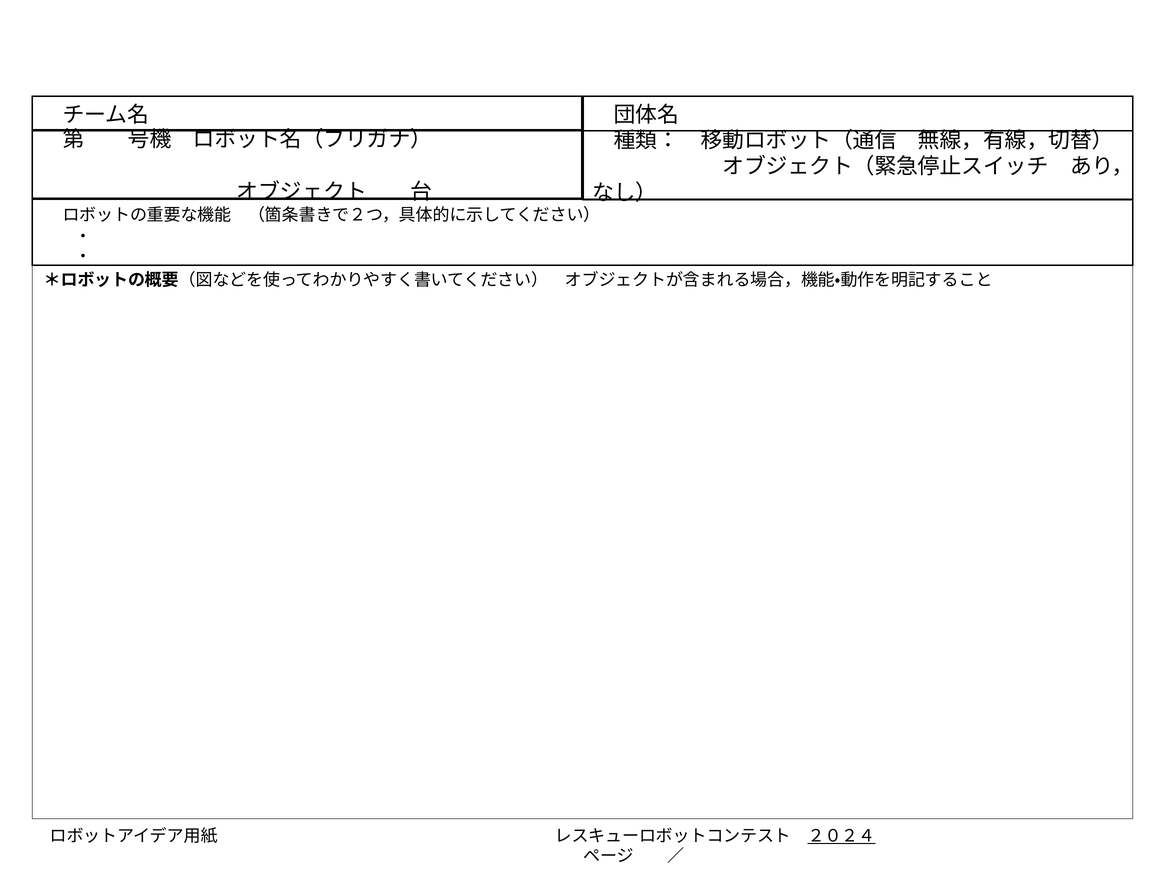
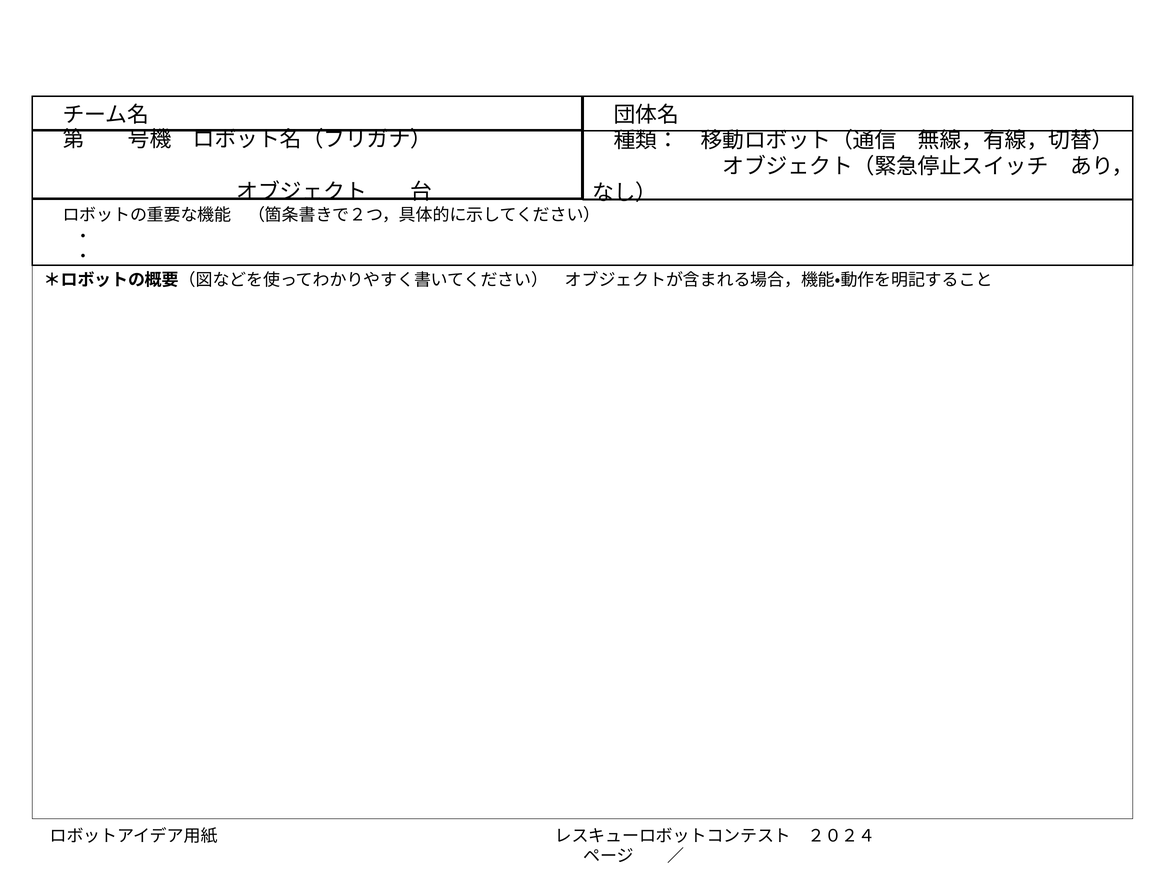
２０２４ underline: present -> none
